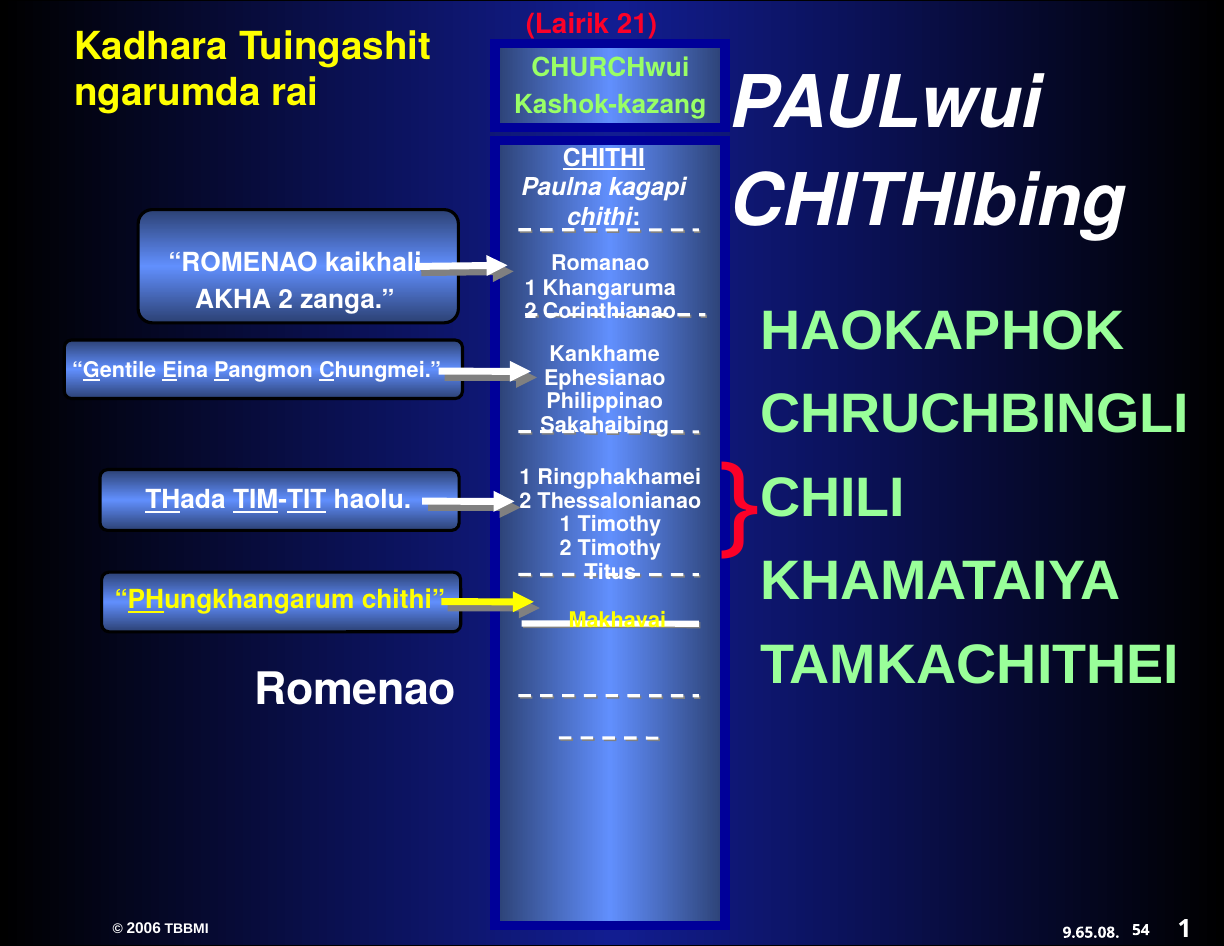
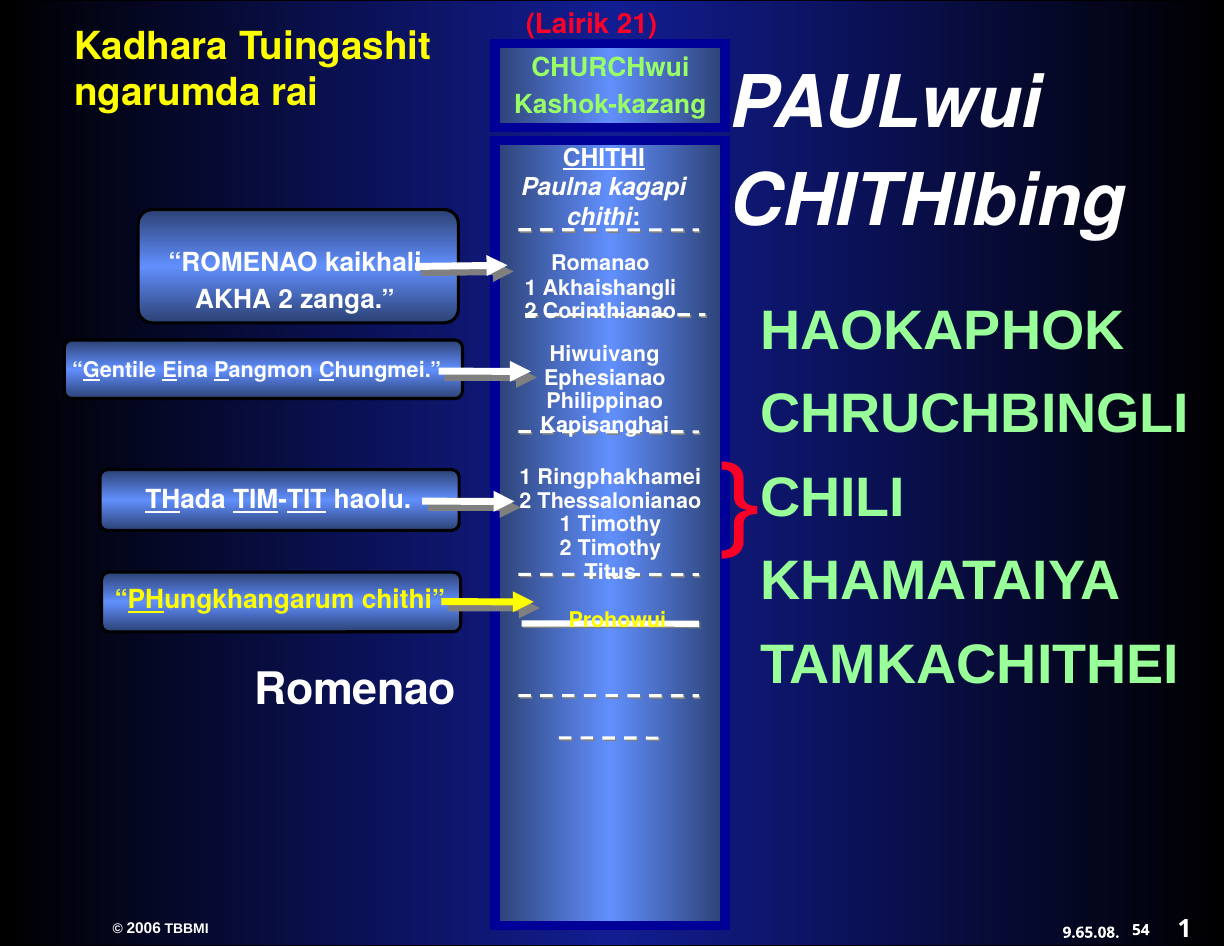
Khangaruma: Khangaruma -> Akhaishangli
Kankhame: Kankhame -> Hiwuivang
Sakahaibing: Sakahaibing -> Kapisanghai
Makhavai: Makhavai -> Prohowui
